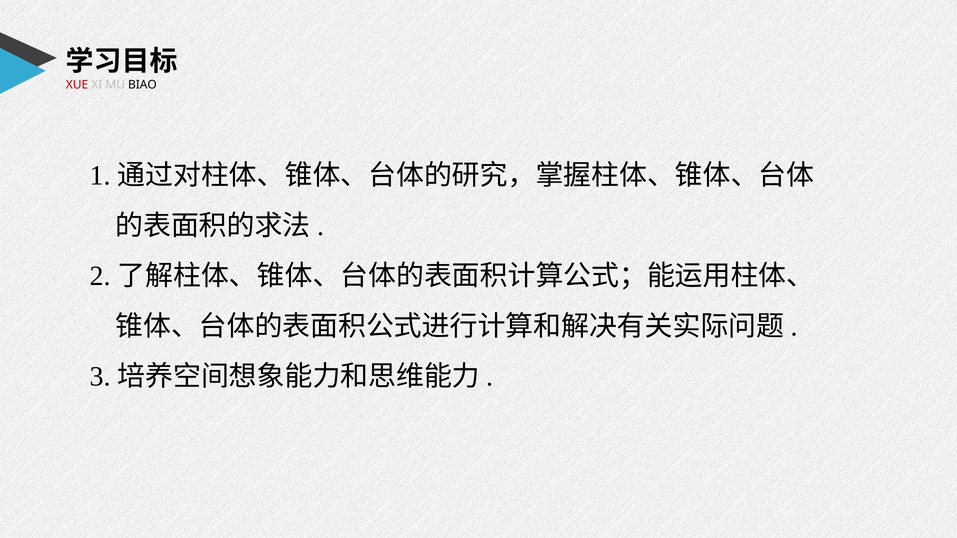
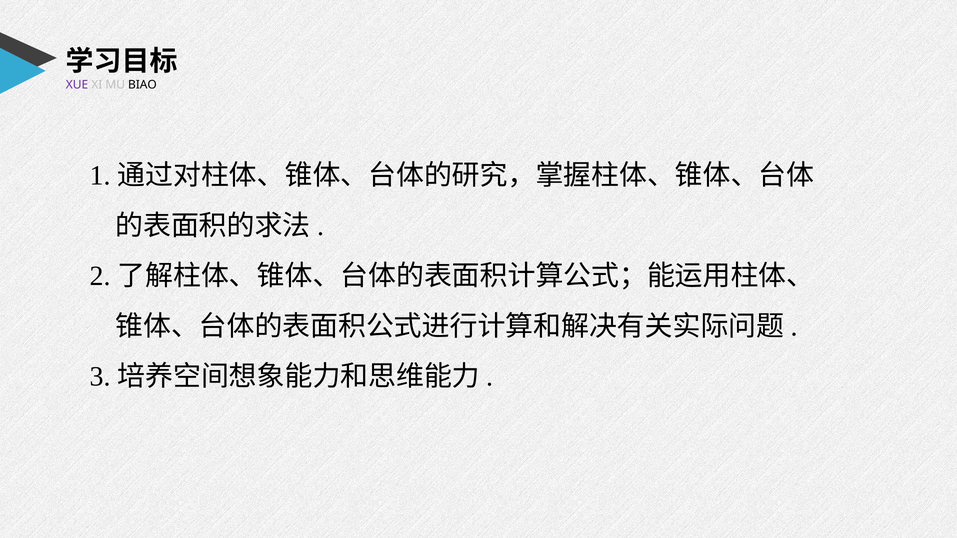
XUE colour: red -> purple
